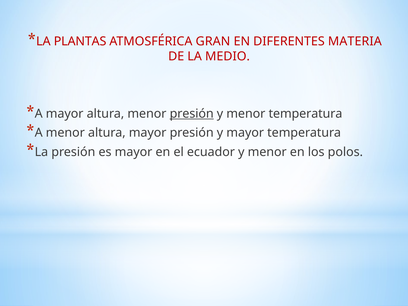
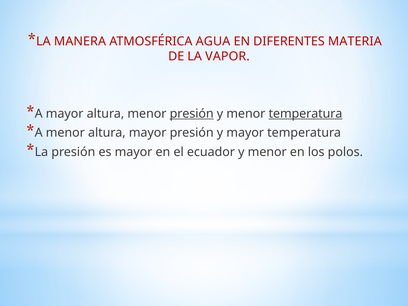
PLANTAS: PLANTAS -> MANERA
GRAN: GRAN -> AGUA
MEDIO: MEDIO -> VAPOR
temperatura at (305, 114) underline: none -> present
